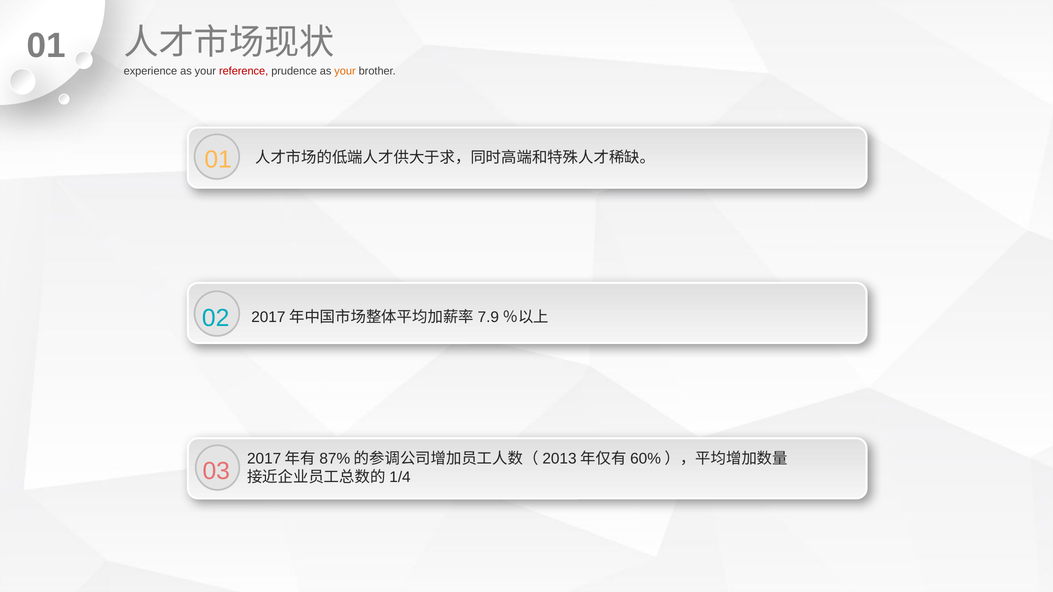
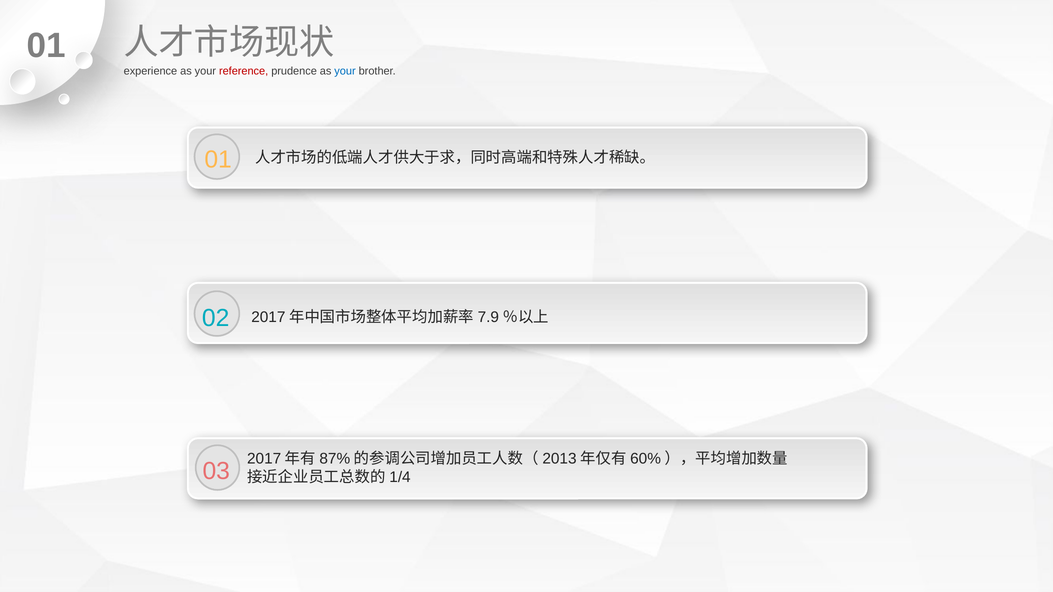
your at (345, 71) colour: orange -> blue
